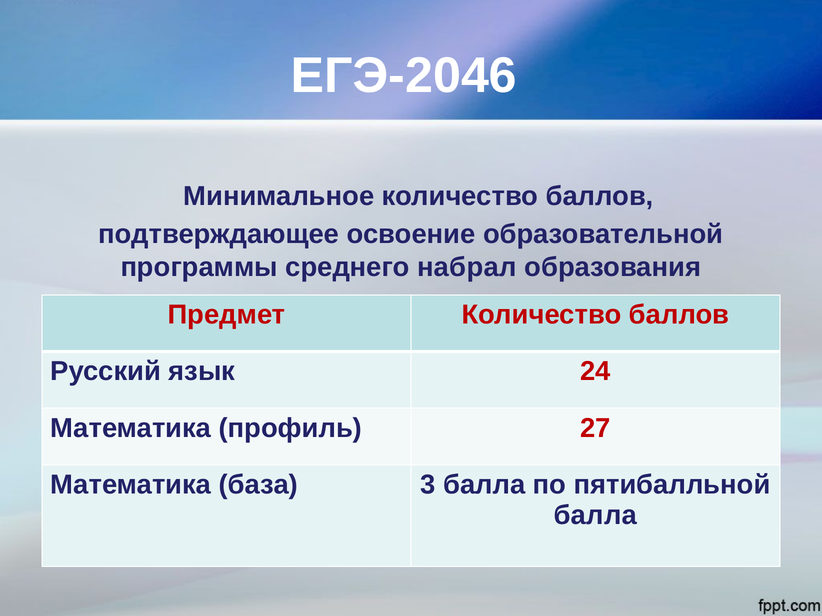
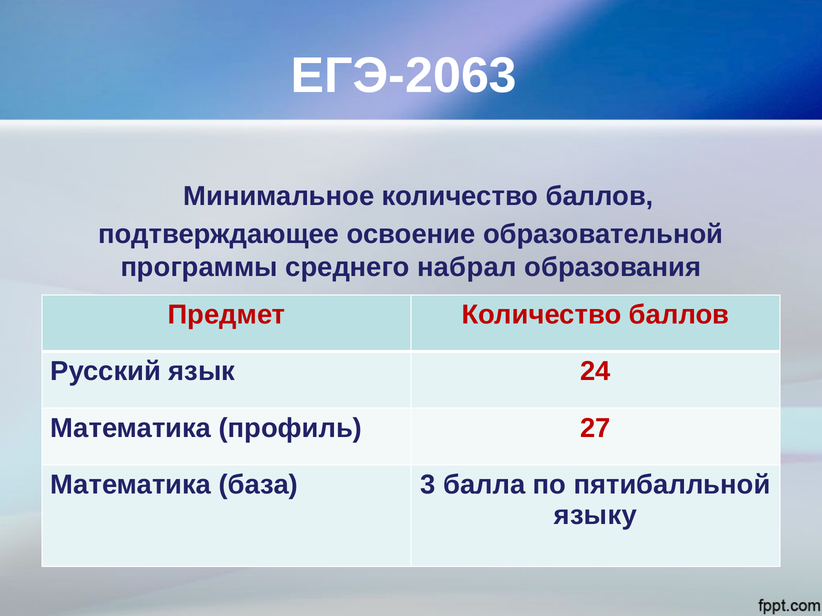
ЕГЭ-2046: ЕГЭ-2046 -> ЕГЭ-2063
балла at (595, 516): балла -> языку
